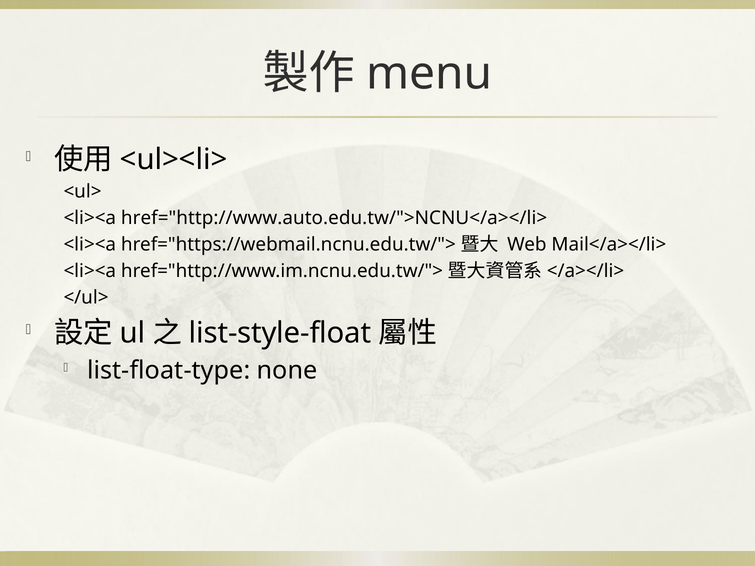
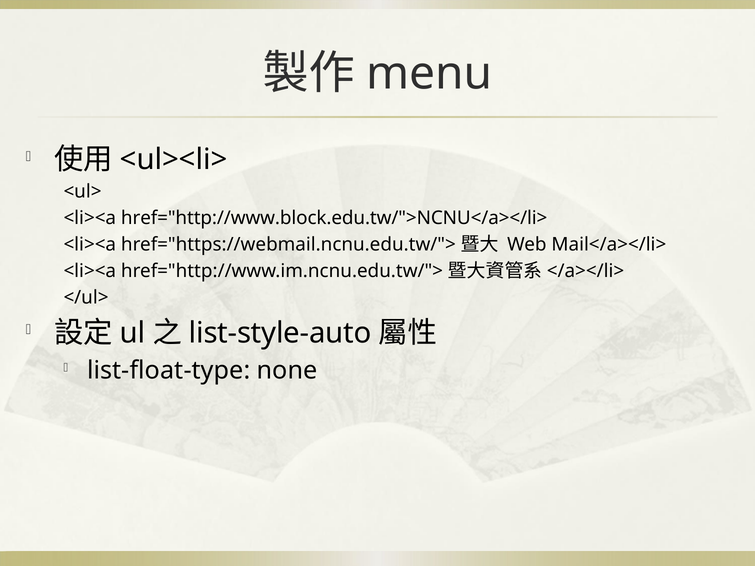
href="http://www.auto.edu.tw/">NCNU</a></li>: href="http://www.auto.edu.tw/">NCNU</a></li> -> href="http://www.block.edu.tw/">NCNU</a></li>
list-style-float: list-style-float -> list-style-auto
